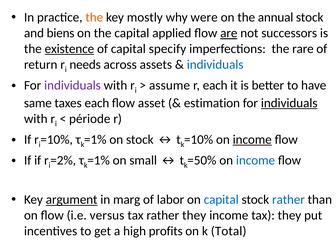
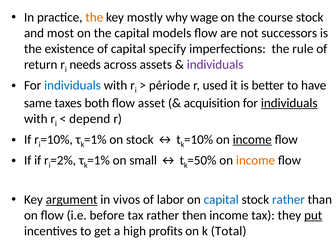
were: were -> wage
annual: annual -> course
biens: biens -> most
applied: applied -> models
are underline: present -> none
existence underline: present -> none
rare: rare -> rule
individuals at (215, 65) colour: blue -> purple
individuals at (72, 85) colour: purple -> blue
assume: assume -> période
r each: each -> used
taxes each: each -> both
estimation: estimation -> acquisition
période: période -> depend
income at (256, 160) colour: blue -> orange
marg: marg -> vivos
versus: versus -> before
rather they: they -> then
put underline: none -> present
